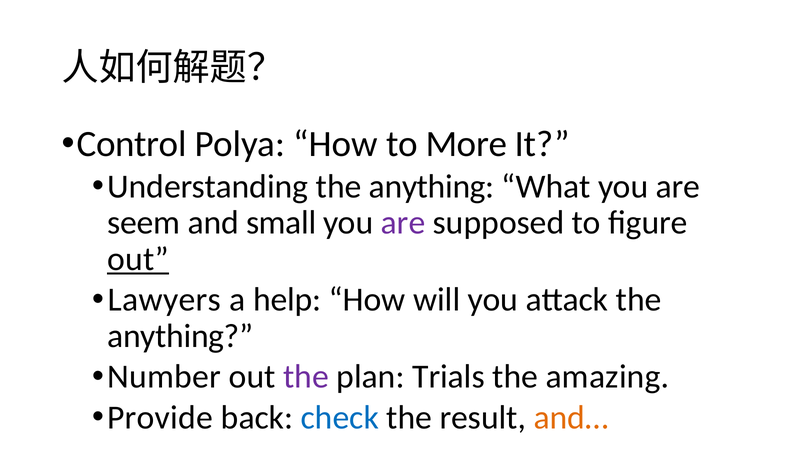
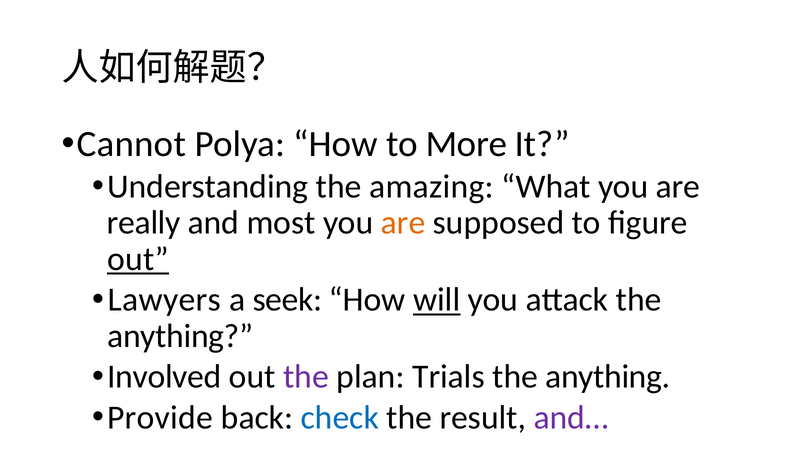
Control: Control -> Cannot
Understanding the anything: anything -> amazing
seem: seem -> really
small: small -> most
are at (403, 223) colour: purple -> orange
help: help -> seek
will underline: none -> present
Number: Number -> Involved
amazing at (608, 377): amazing -> anything
and… colour: orange -> purple
